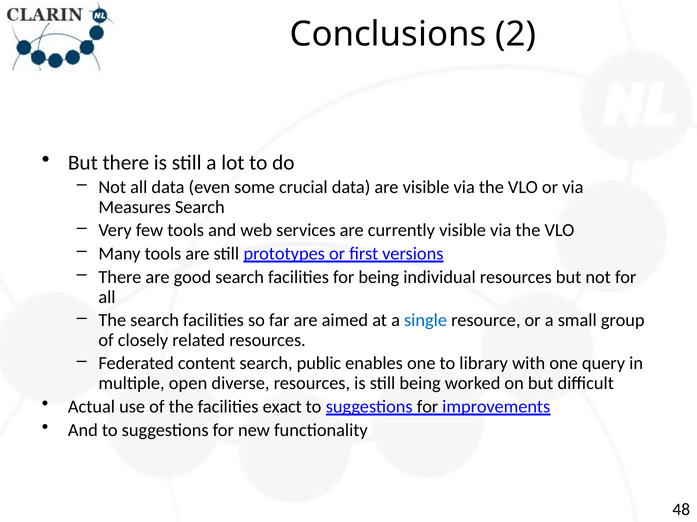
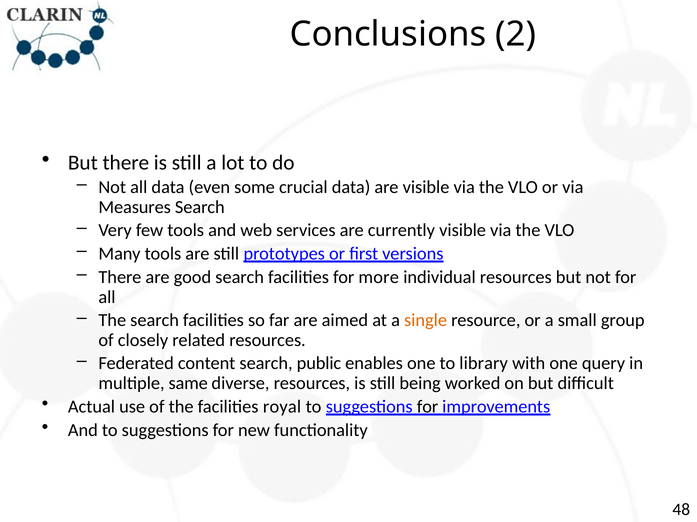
for being: being -> more
single colour: blue -> orange
open: open -> same
exact: exact -> royal
